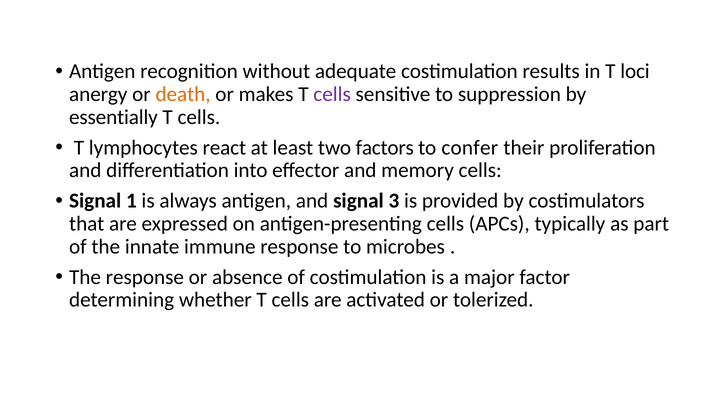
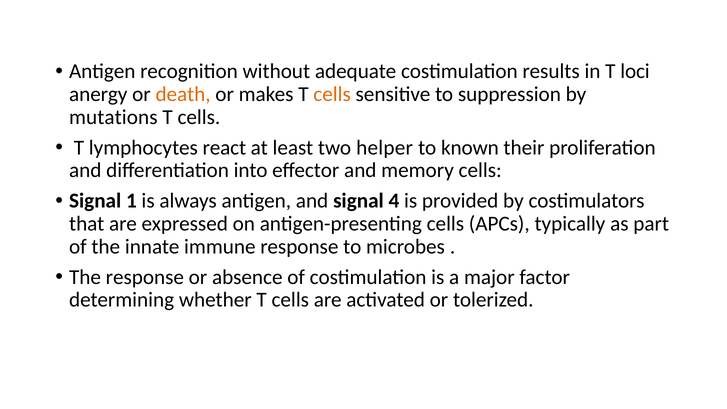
cells at (332, 94) colour: purple -> orange
essentially: essentially -> mutations
factors: factors -> helper
confer: confer -> known
3: 3 -> 4
